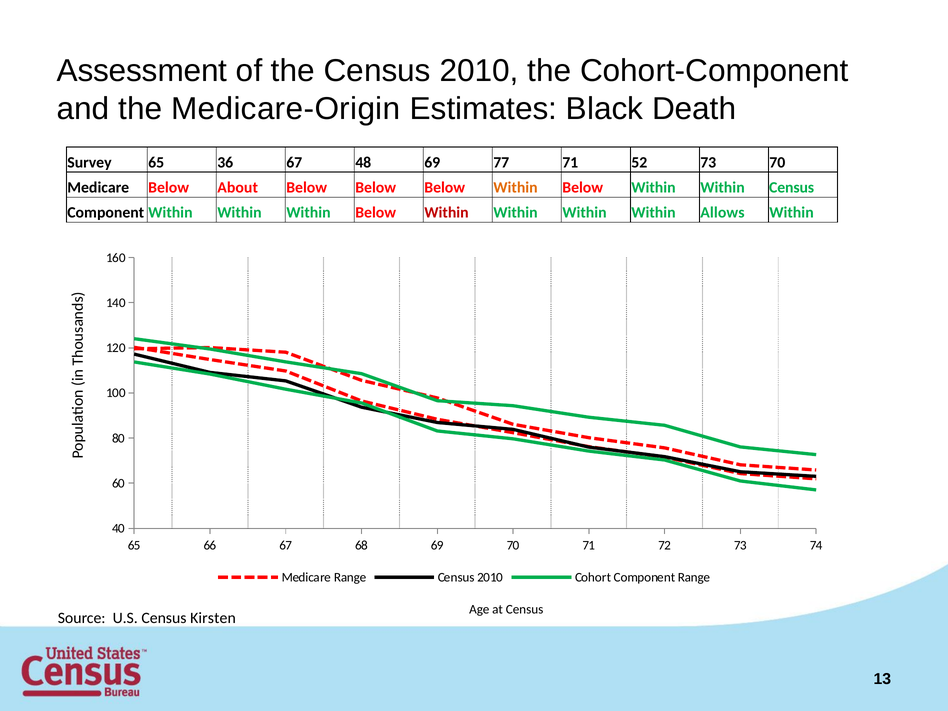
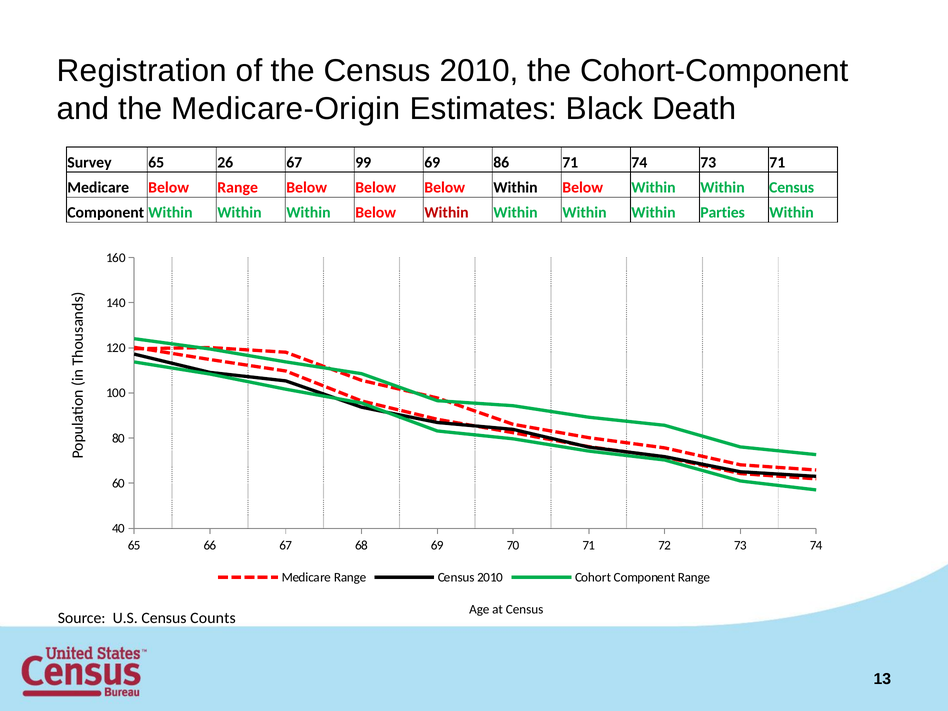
Assessment: Assessment -> Registration
36: 36 -> 26
48: 48 -> 99
77: 77 -> 86
71 52: 52 -> 74
73 70: 70 -> 71
Below About: About -> Range
Within at (515, 188) colour: orange -> black
Allows: Allows -> Parties
Kirsten: Kirsten -> Counts
